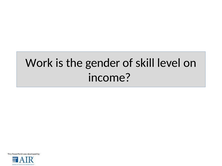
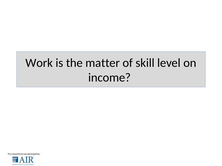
gender: gender -> matter
